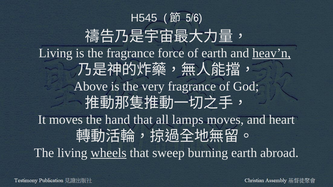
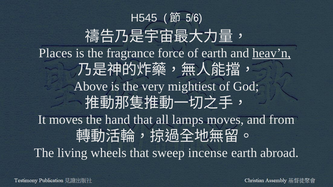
Living at (56, 53): Living -> Places
very fragrance: fragrance -> mightiest
heart: heart -> from
wheels underline: present -> none
burning: burning -> incense
